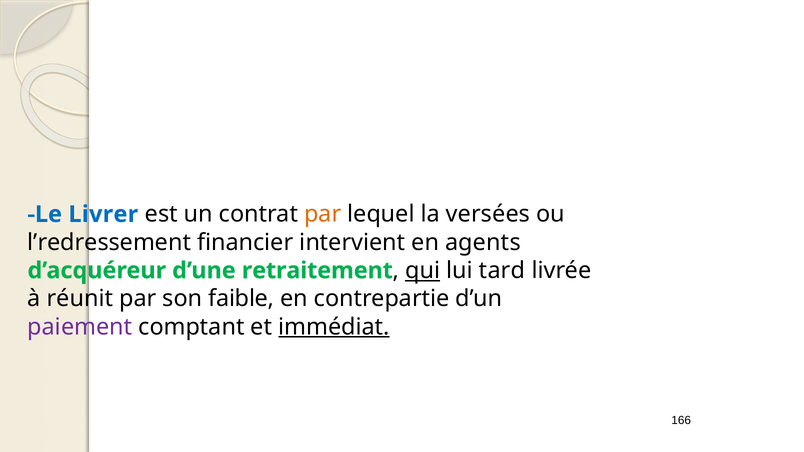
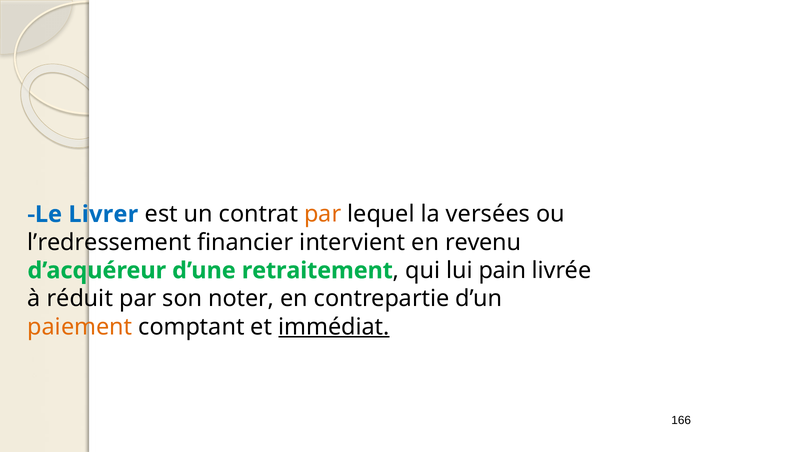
agents: agents -> revenu
qui underline: present -> none
tard: tard -> pain
réunit: réunit -> réduit
faible: faible -> noter
paiement colour: purple -> orange
